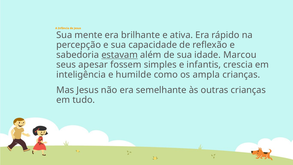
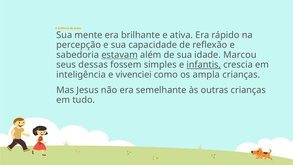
apesar: apesar -> dessas
infantis underline: none -> present
humilde: humilde -> vivenciei
